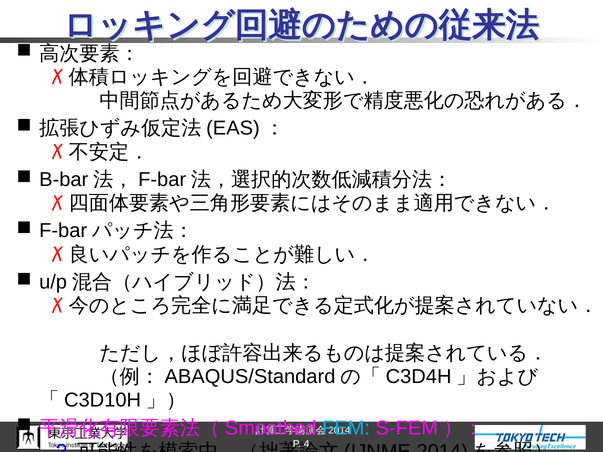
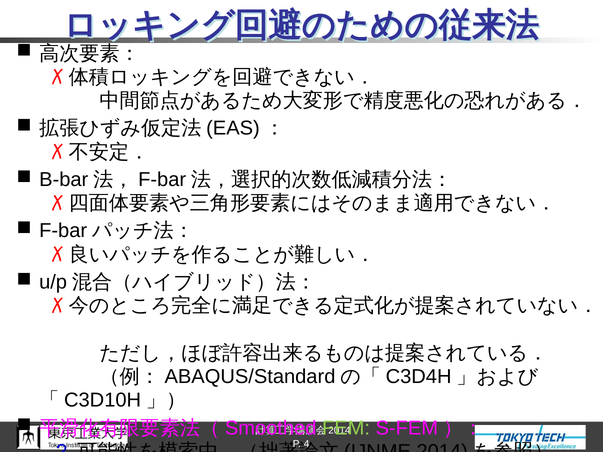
FEM colour: light blue -> light green
